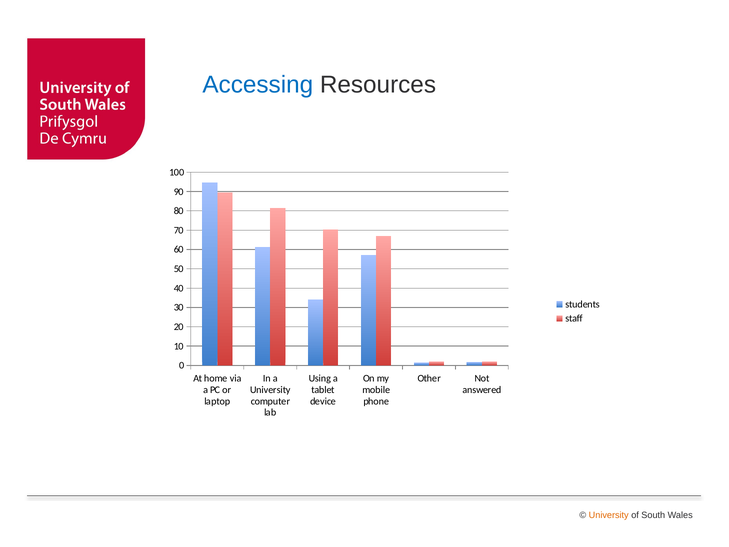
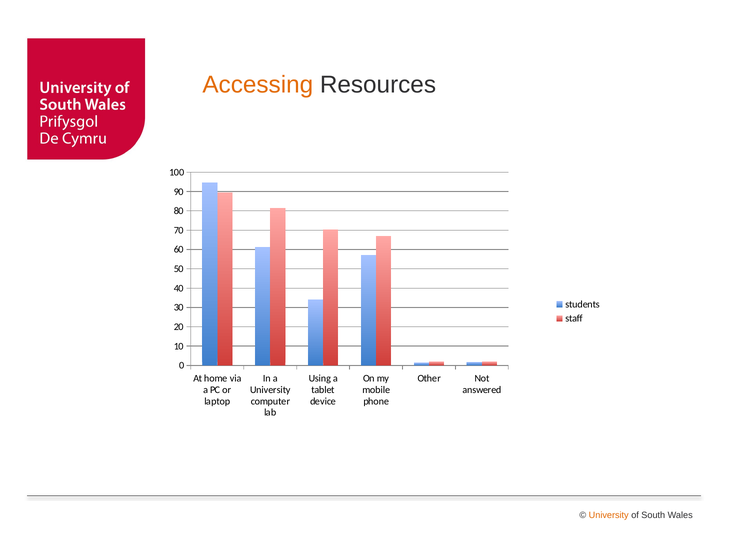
Accessing colour: blue -> orange
